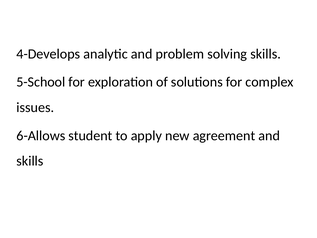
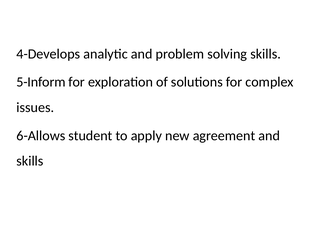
5-School: 5-School -> 5-Inform
